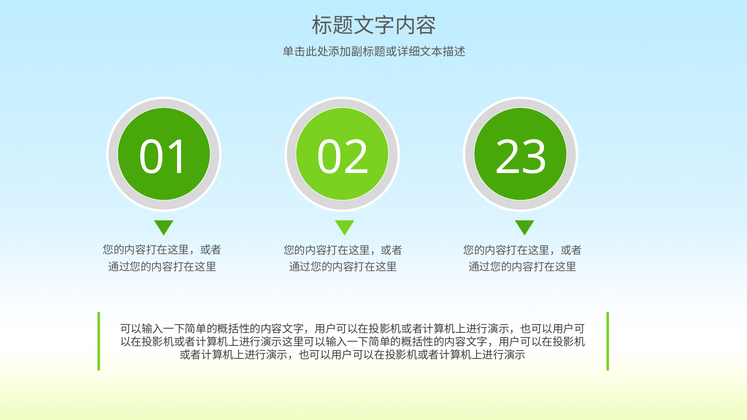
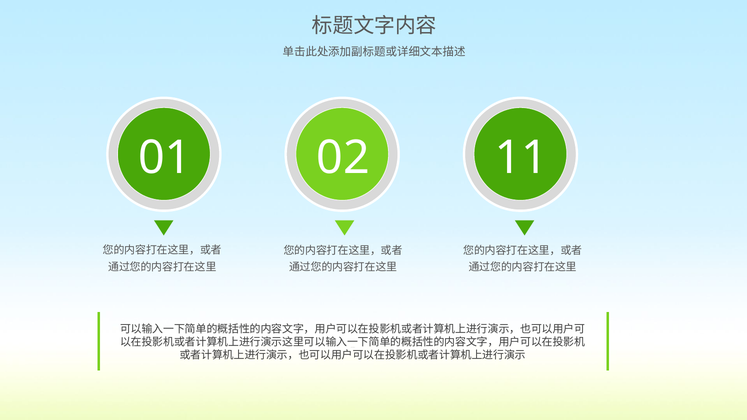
23: 23 -> 11
